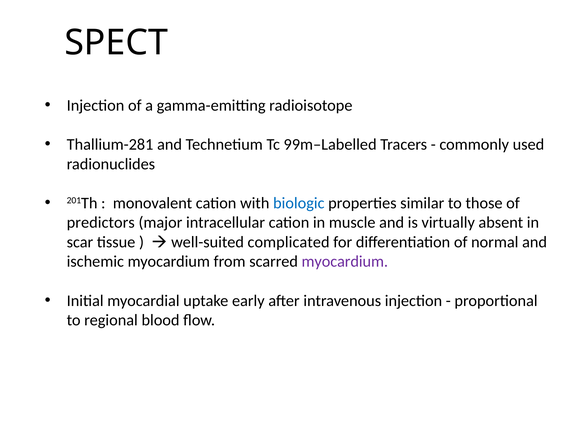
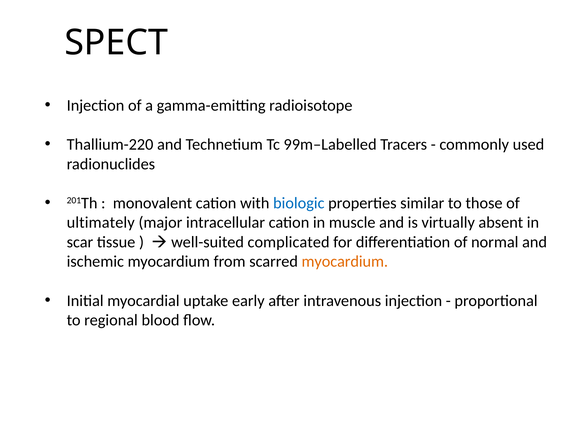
Thallium-281: Thallium-281 -> Thallium-220
predictors: predictors -> ultimately
myocardium at (345, 261) colour: purple -> orange
